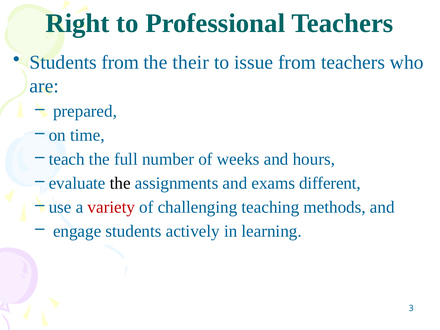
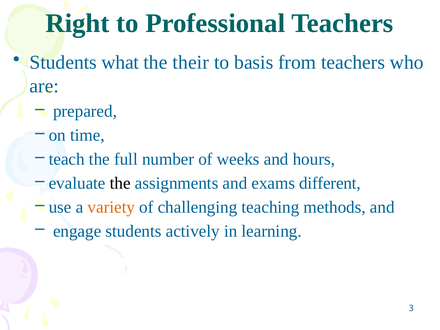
Students from: from -> what
issue: issue -> basis
variety colour: red -> orange
